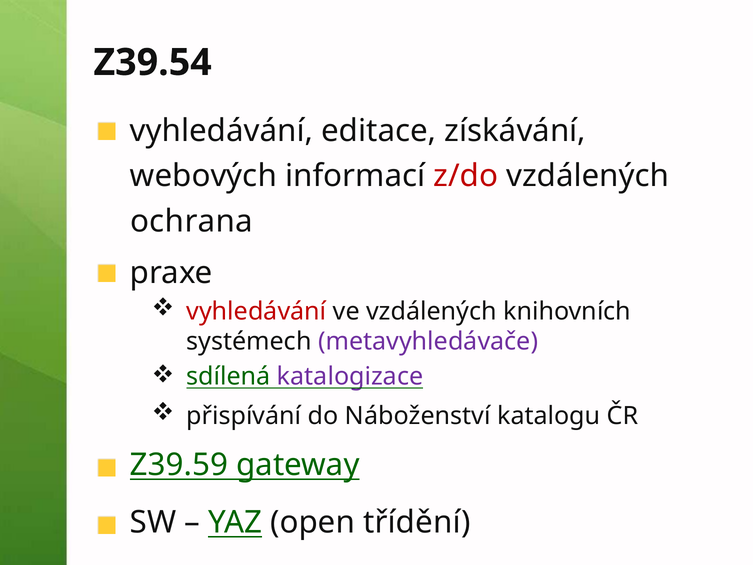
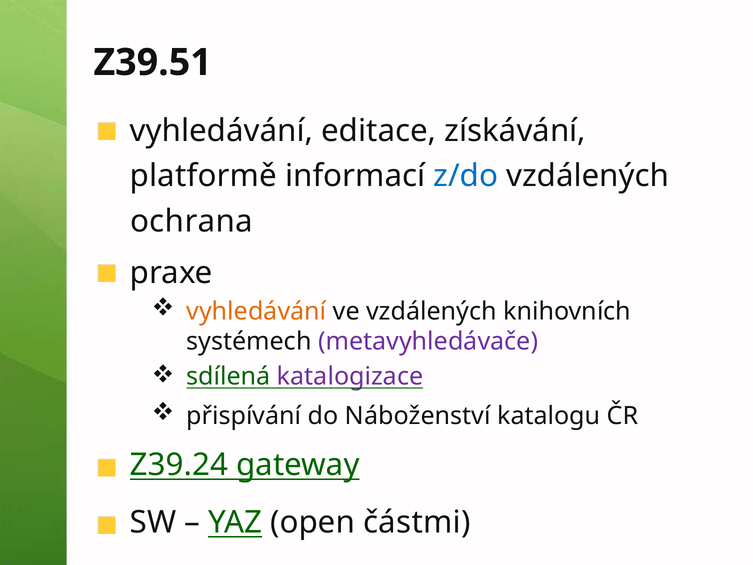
Z39.54: Z39.54 -> Z39.51
webových: webových -> platformě
z/do colour: red -> blue
vyhledávání at (256, 311) colour: red -> orange
Z39.59: Z39.59 -> Z39.24
třídění: třídění -> částmi
